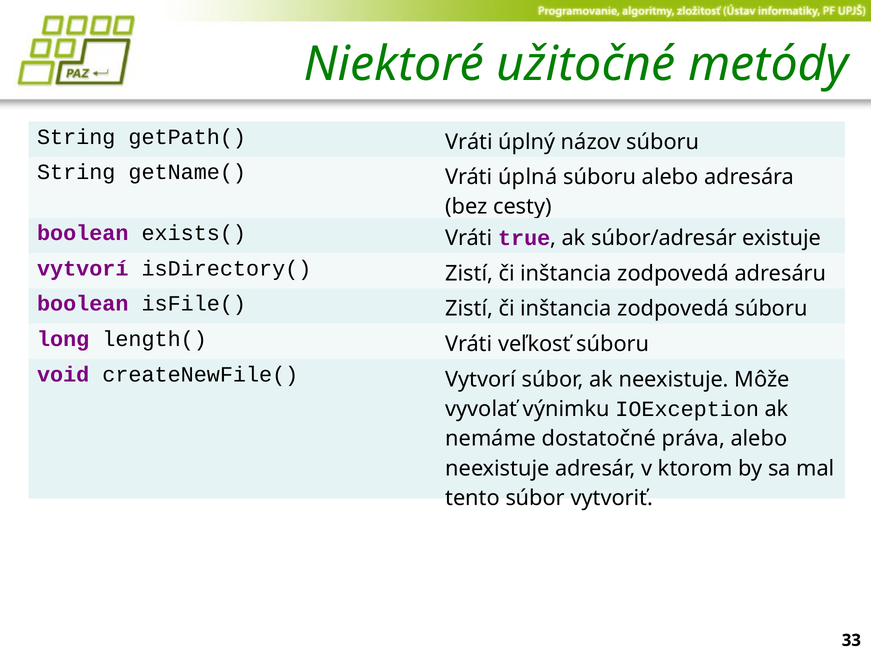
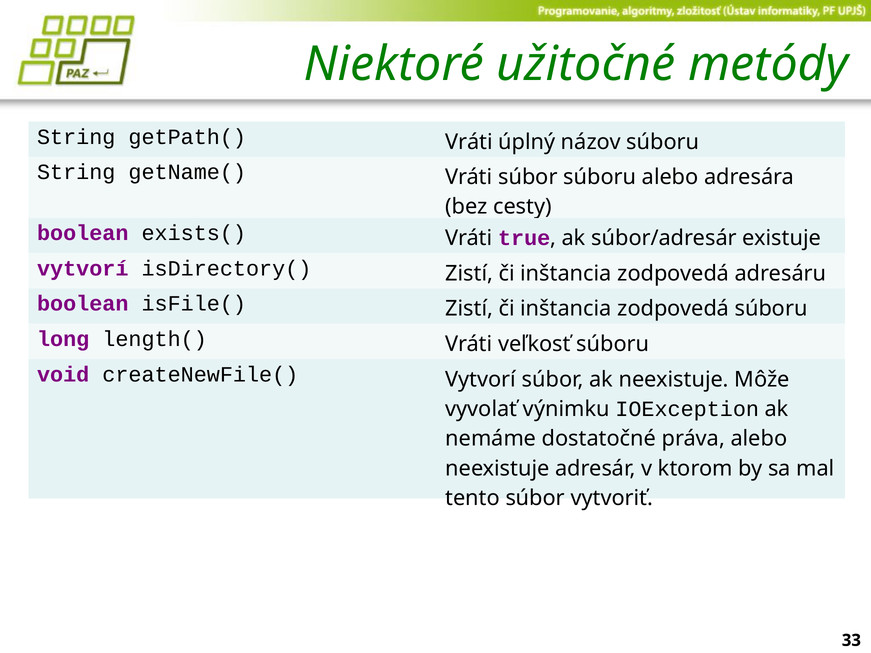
Vráti úplná: úplná -> súbor
